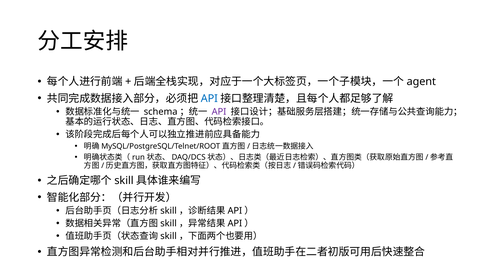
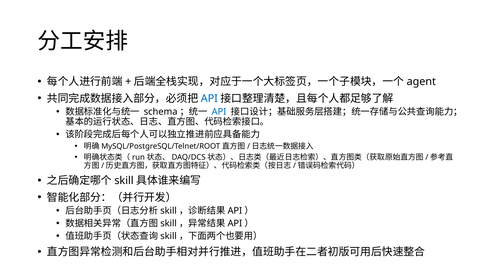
API at (219, 112) colour: purple -> blue
